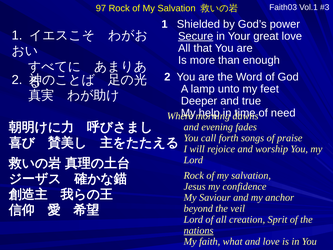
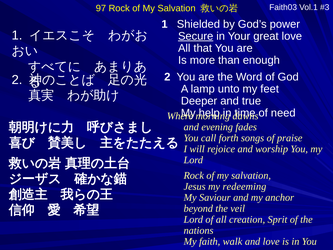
confidence: confidence -> redeeming
nations underline: present -> none
what: what -> walk
